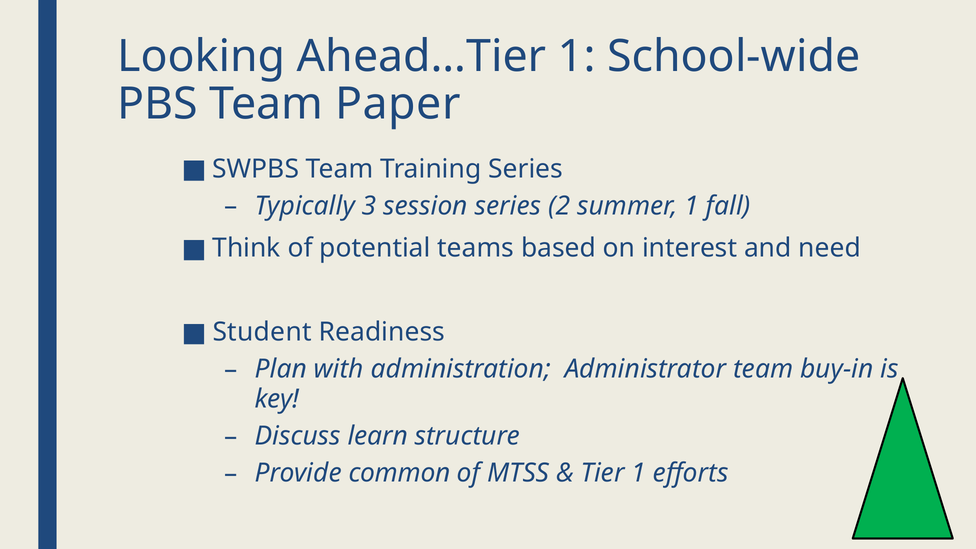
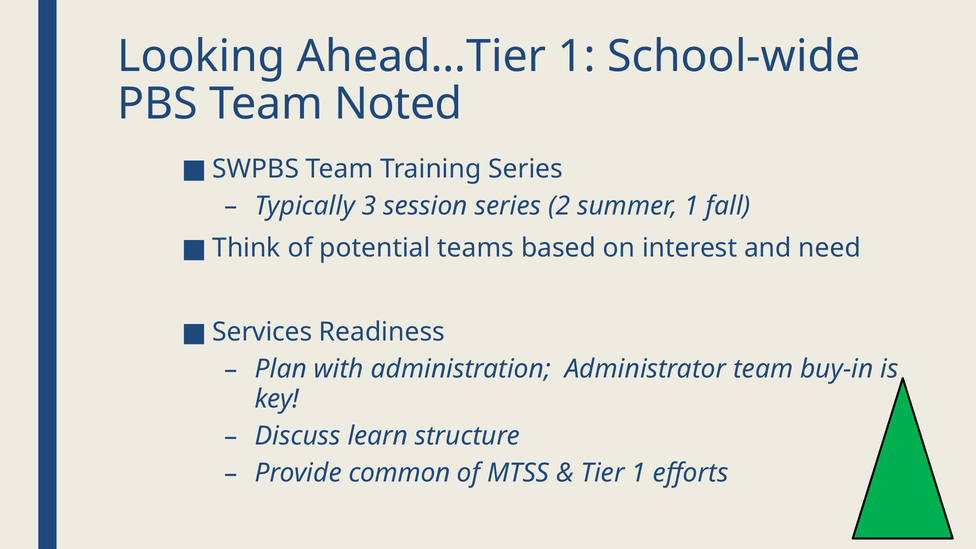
Paper: Paper -> Noted
Student: Student -> Services
